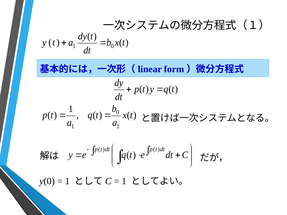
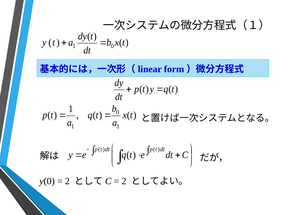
1 at (67, 181): 1 -> 2
1 at (124, 181): 1 -> 2
